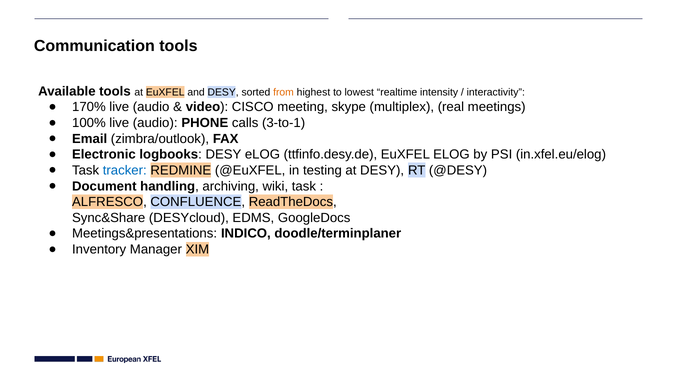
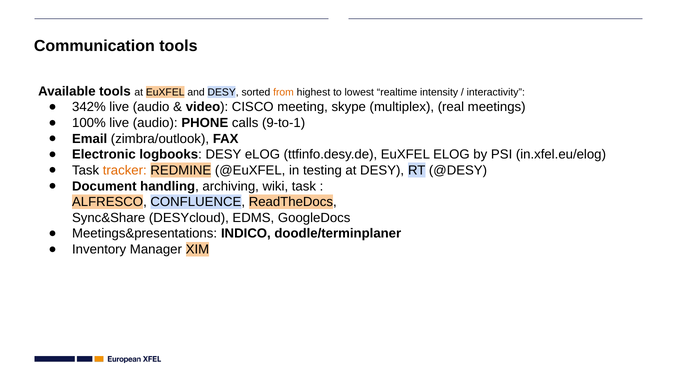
170%: 170% -> 342%
3-to-1: 3-to-1 -> 9-to-1
tracker colour: blue -> orange
